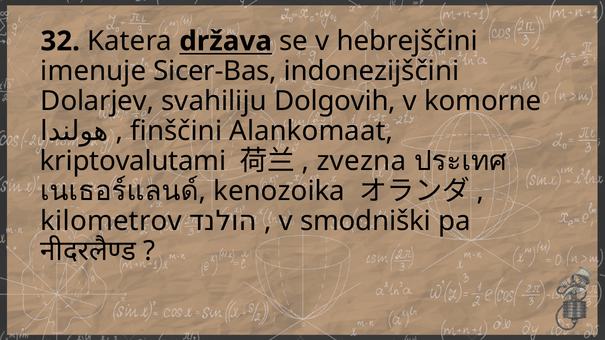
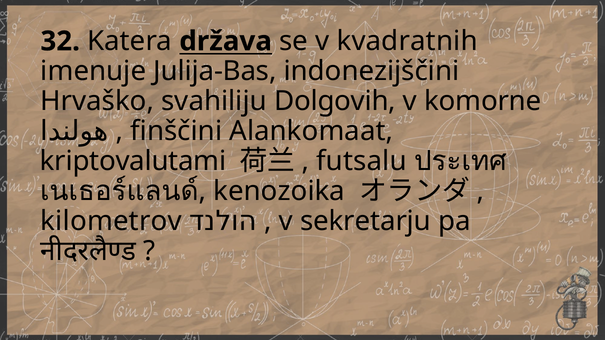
hebrejščini: hebrejščini -> kvadratnih
Sicer-Bas: Sicer-Bas -> Julija-Bas
Dolarjev: Dolarjev -> Hrvaško
zvezna: zvezna -> futsalu
smodniški: smodniški -> sekretarju
